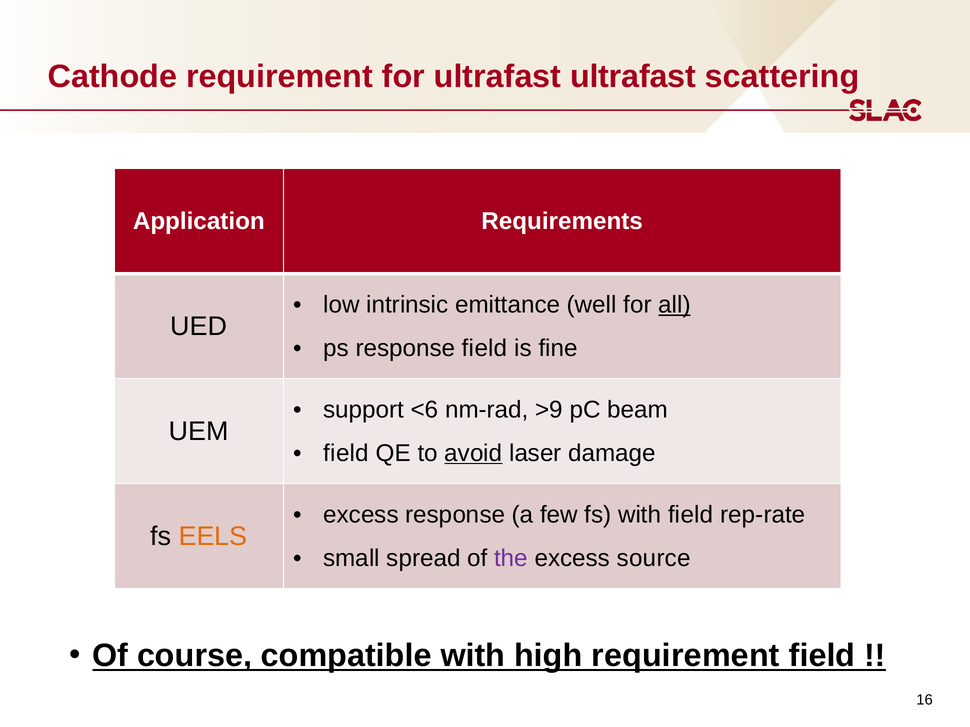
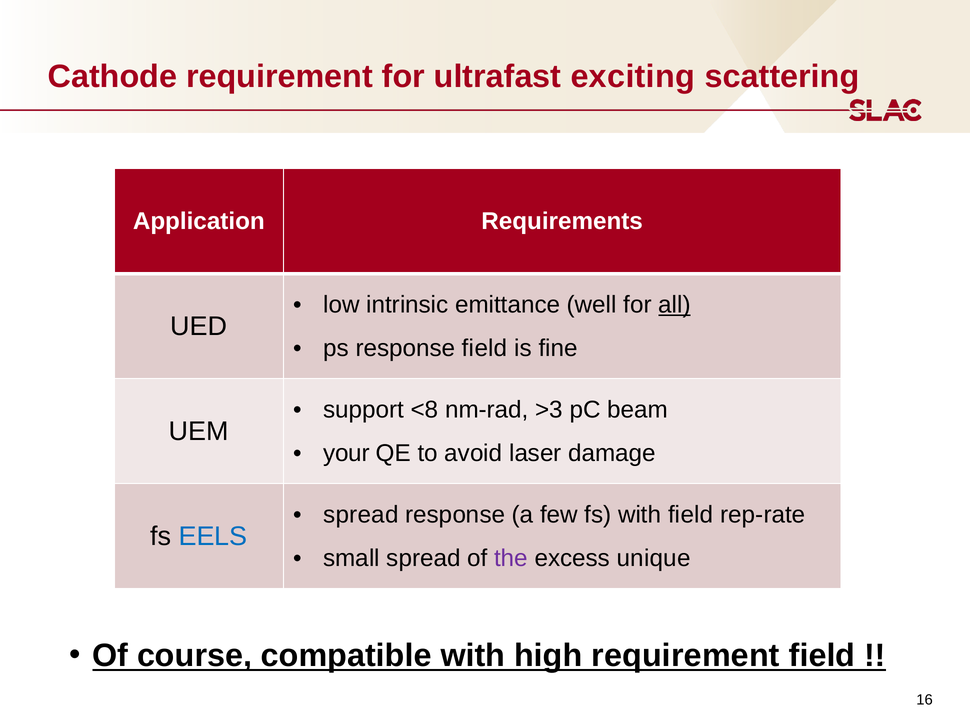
ultrafast ultrafast: ultrafast -> exciting
<6: <6 -> <8
>9: >9 -> >3
field at (346, 453): field -> your
avoid underline: present -> none
excess at (361, 515): excess -> spread
EELS colour: orange -> blue
source: source -> unique
